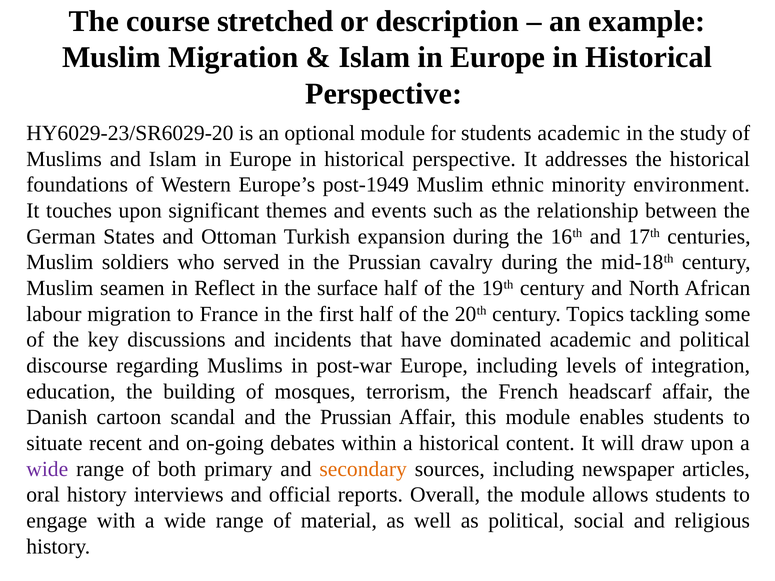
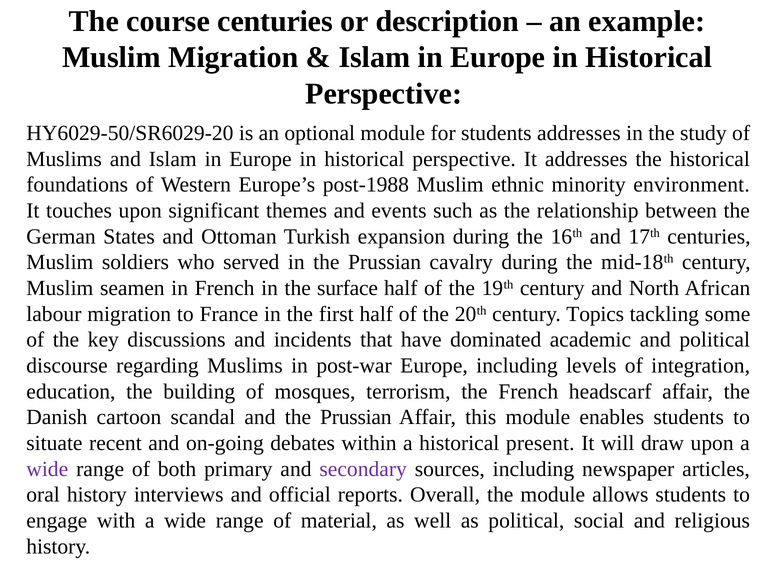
course stretched: stretched -> centuries
HY6029-23/SR6029-20: HY6029-23/SR6029-20 -> HY6029-50/SR6029-20
students academic: academic -> addresses
post-1949: post-1949 -> post-1988
in Reflect: Reflect -> French
content: content -> present
secondary colour: orange -> purple
